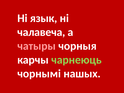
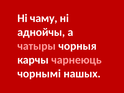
язык: язык -> чаму
чалавеча: чалавеча -> аднойчы
чарнеюць colour: light green -> pink
